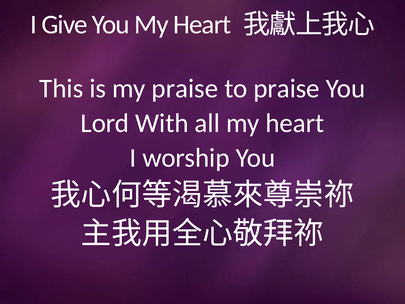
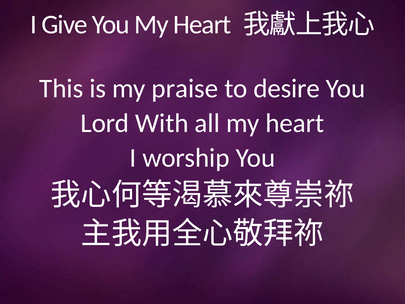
to praise: praise -> desire
